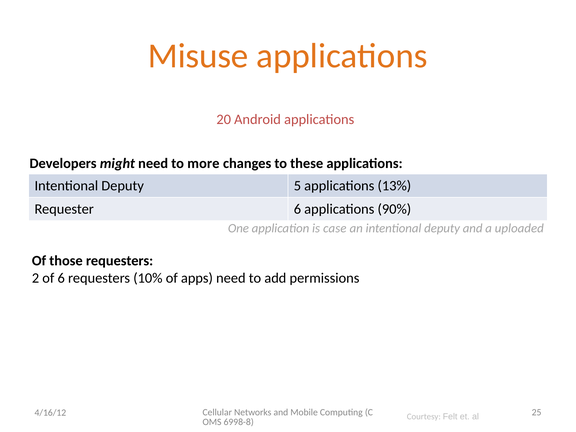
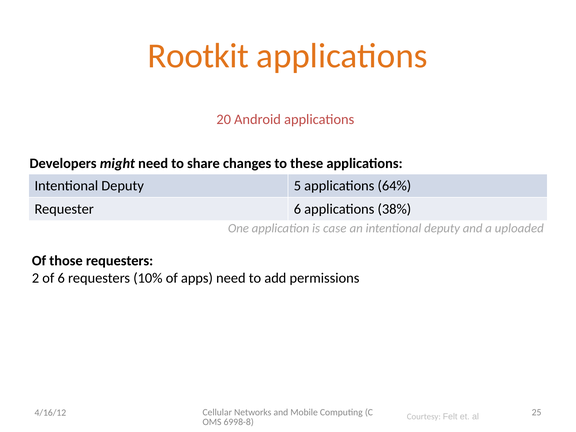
Misuse: Misuse -> Rootkit
more: more -> share
13%: 13% -> 64%
90%: 90% -> 38%
